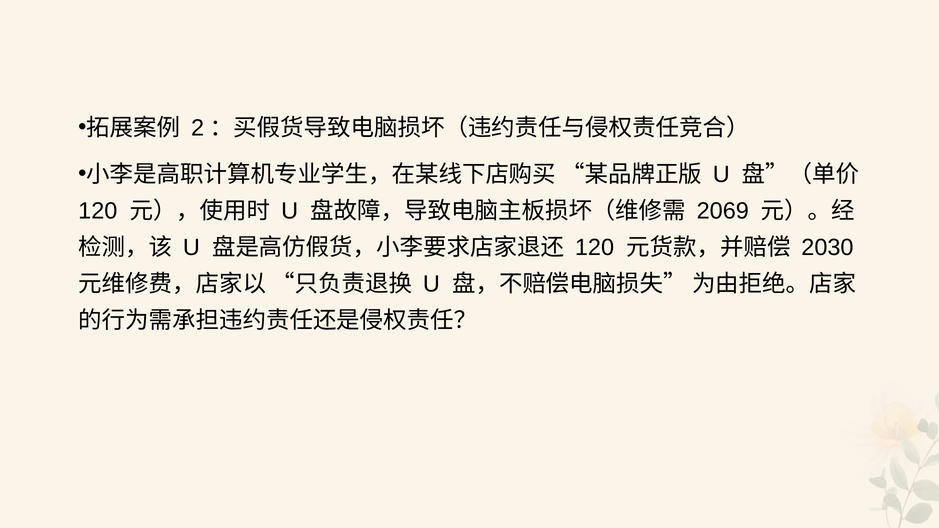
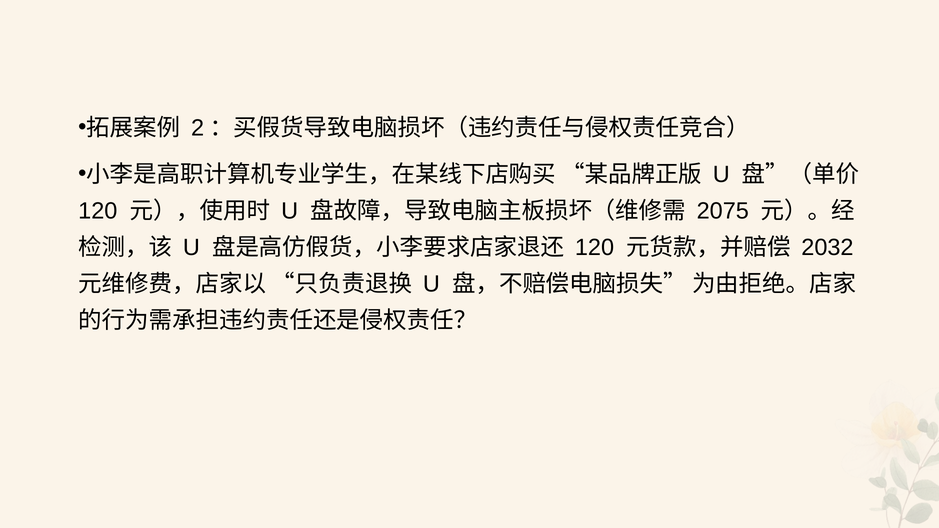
2069: 2069 -> 2075
2030: 2030 -> 2032
